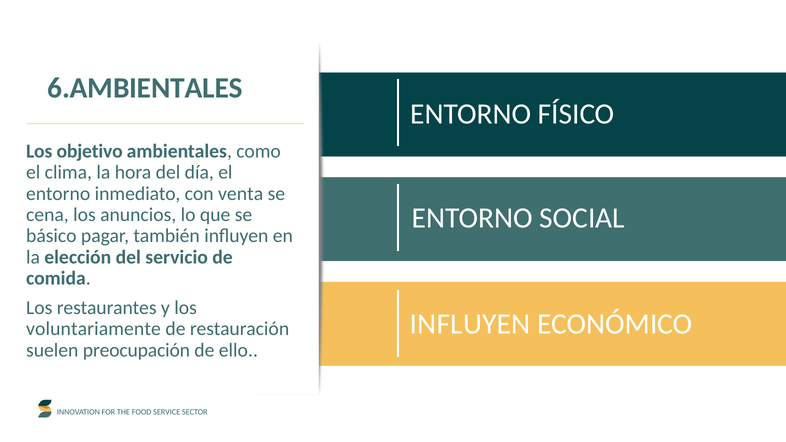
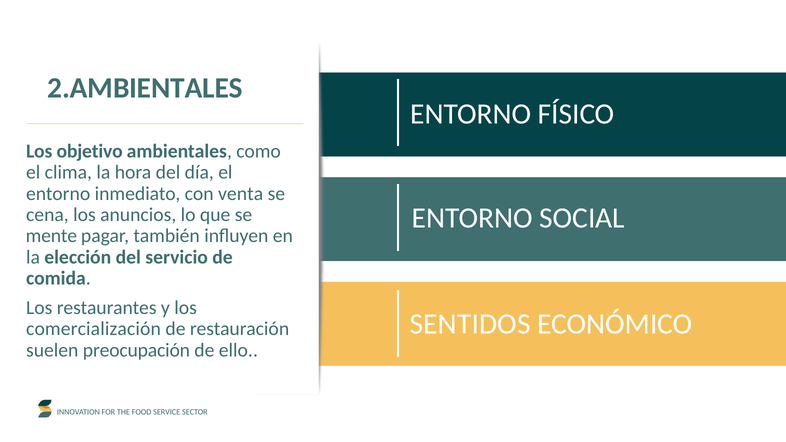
6.AMBIENTALES: 6.AMBIENTALES -> 2.AMBIENTALES
básico: básico -> mente
INFLUYEN at (470, 324): INFLUYEN -> SENTIDOS
voluntariamente: voluntariamente -> comercialización
